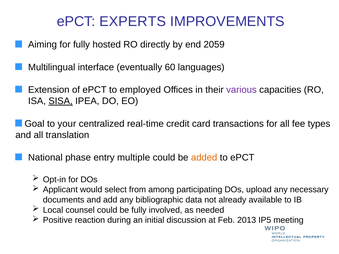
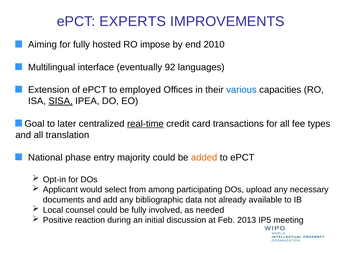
directly: directly -> impose
2059: 2059 -> 2010
60: 60 -> 92
various colour: purple -> blue
your: your -> later
real-time underline: none -> present
multiple: multiple -> majority
